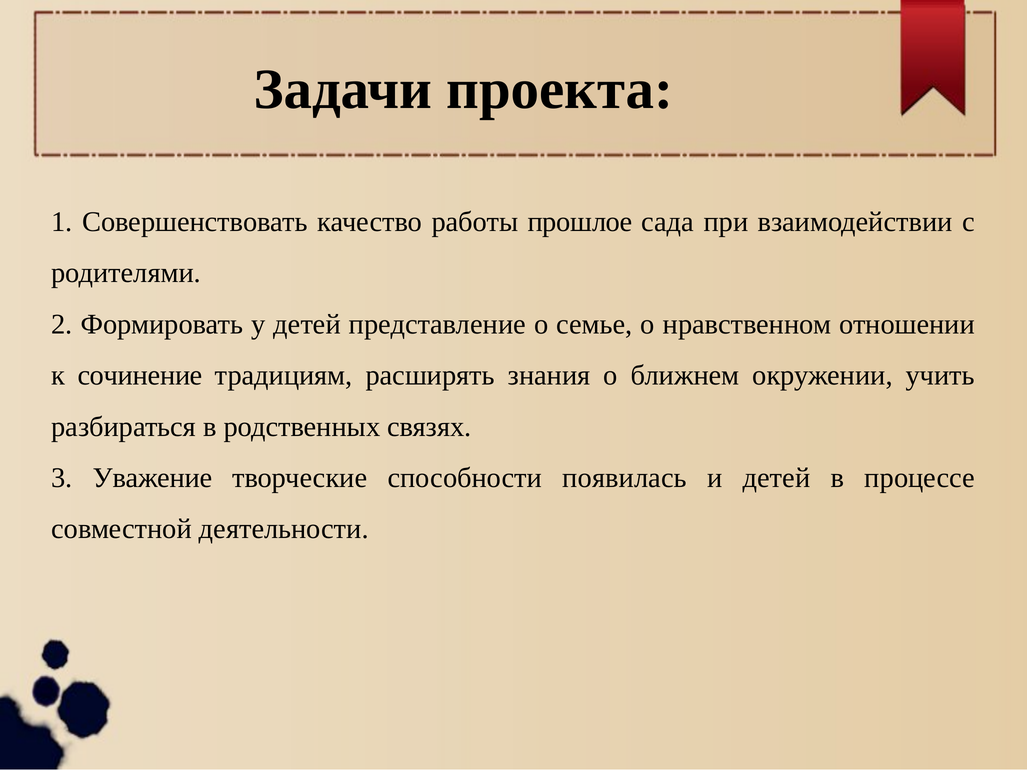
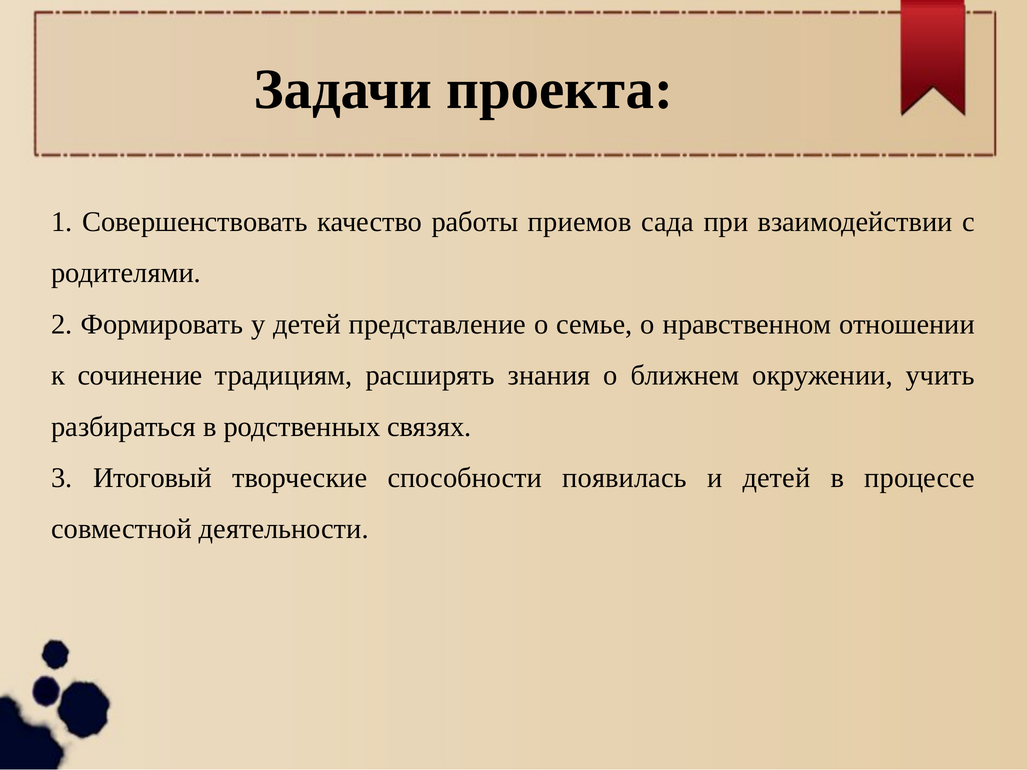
прошлое: прошлое -> приемов
Уважение: Уважение -> Итоговый
